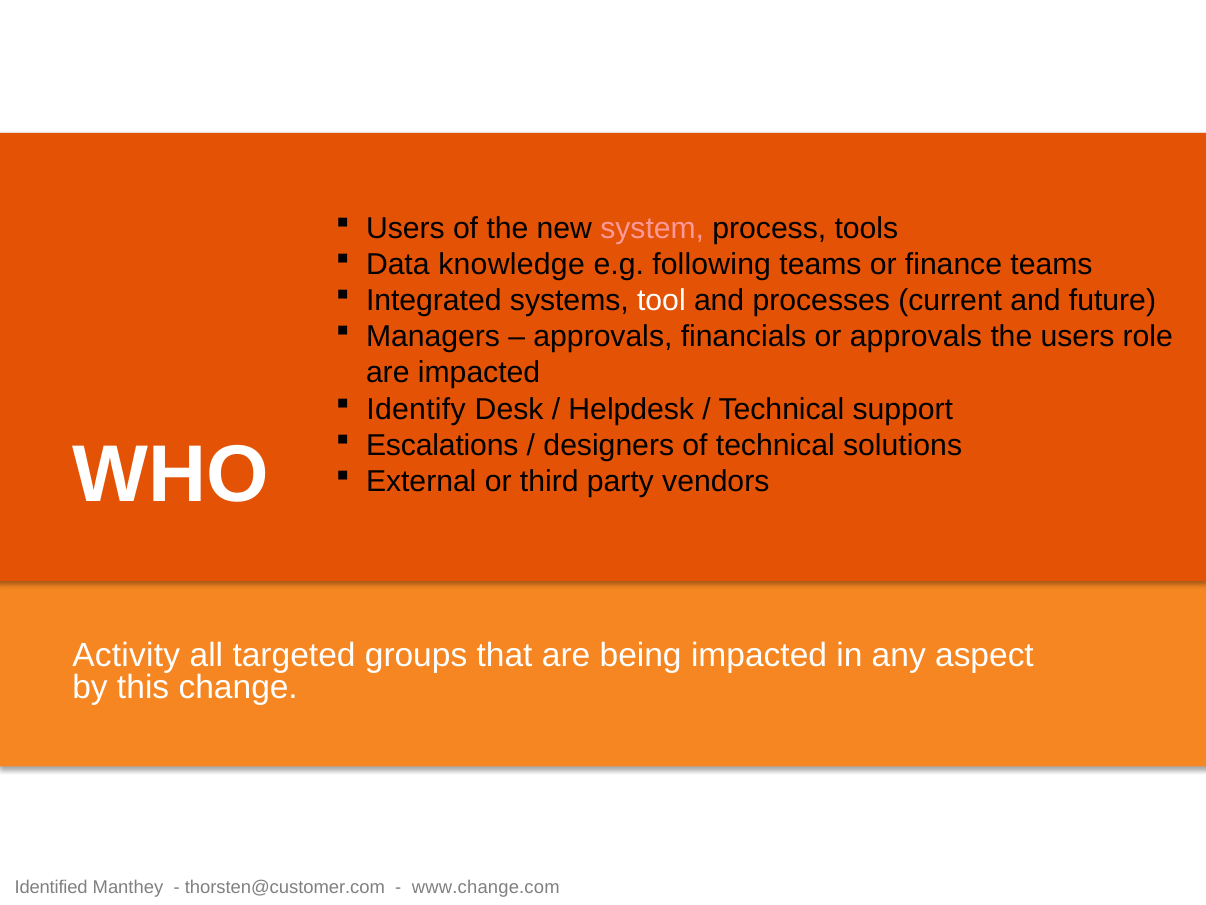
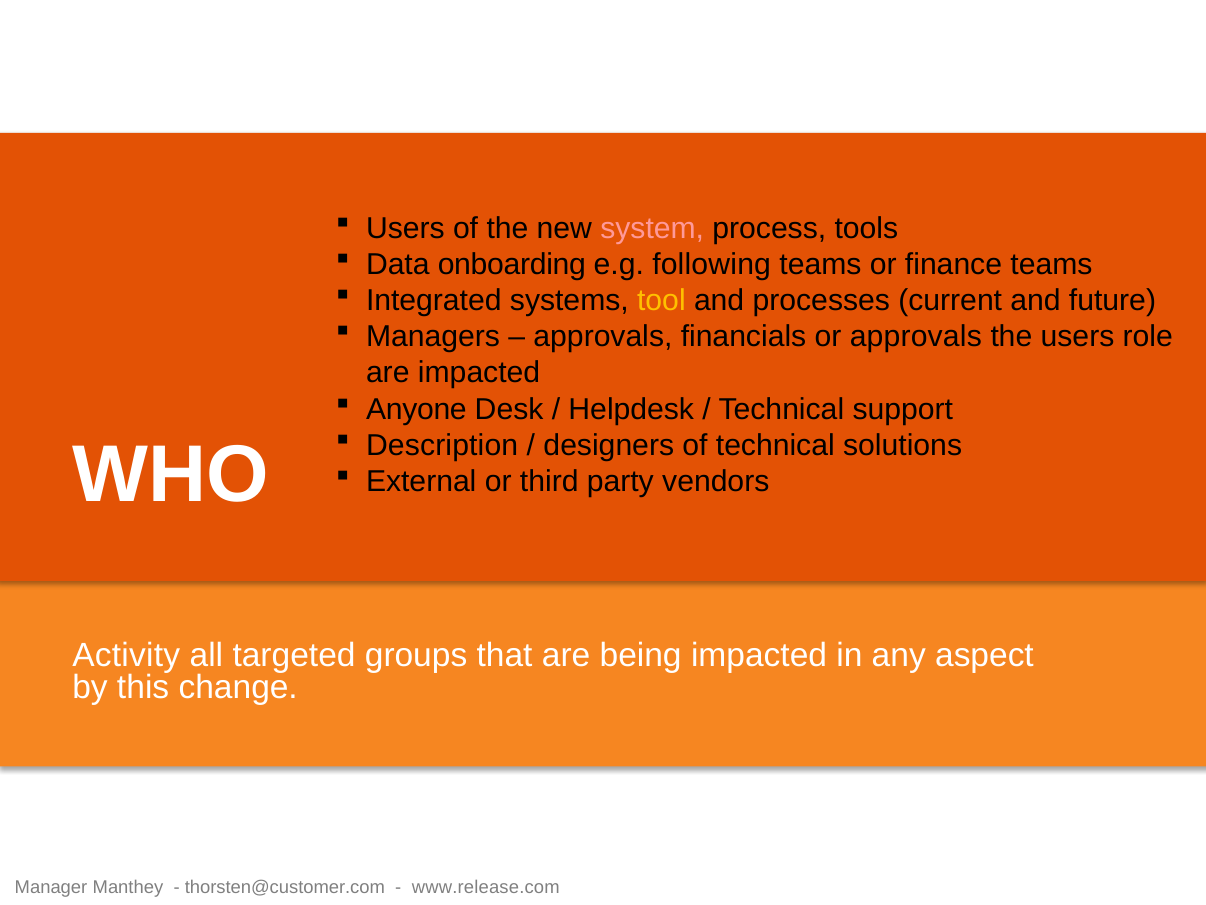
knowledge: knowledge -> onboarding
tool colour: white -> yellow
Identify: Identify -> Anyone
Escalations: Escalations -> Description
Identified: Identified -> Manager
www.change.com: www.change.com -> www.release.com
